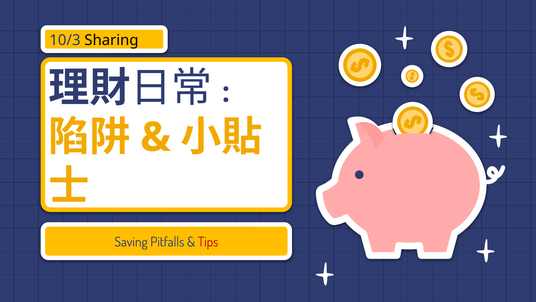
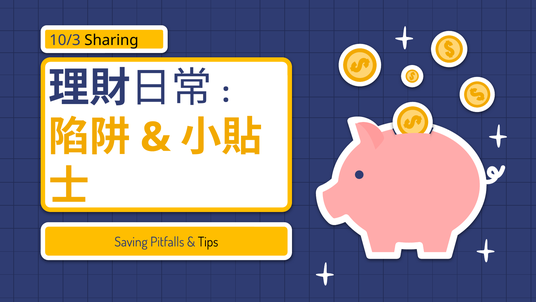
Tips colour: red -> black
